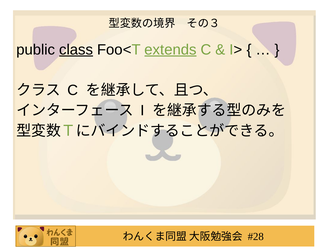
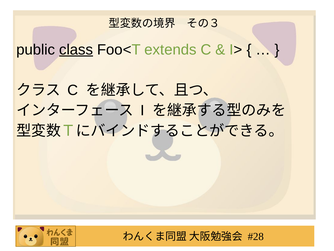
extends underline: present -> none
